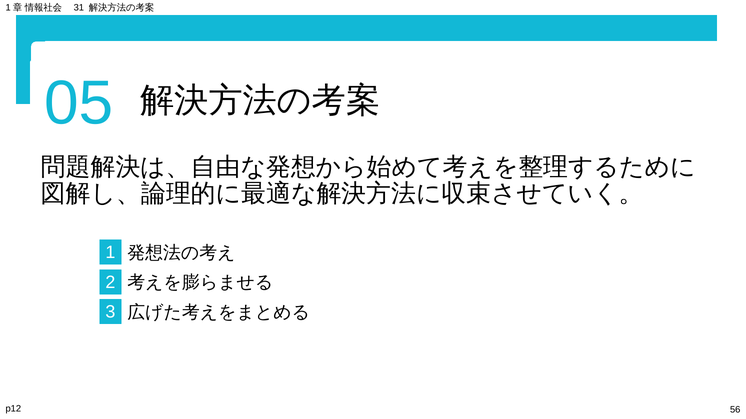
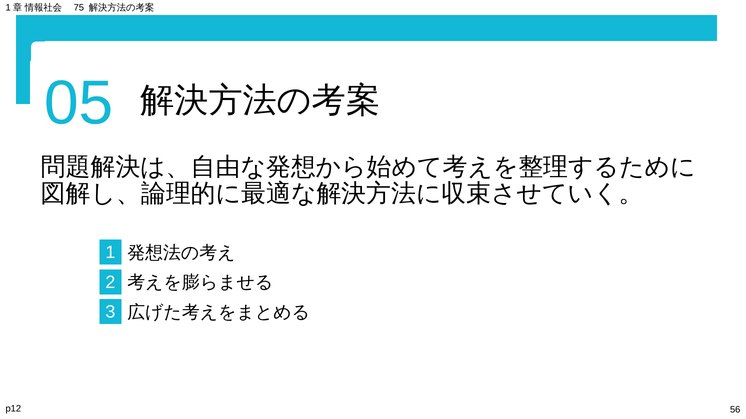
31: 31 -> 75
